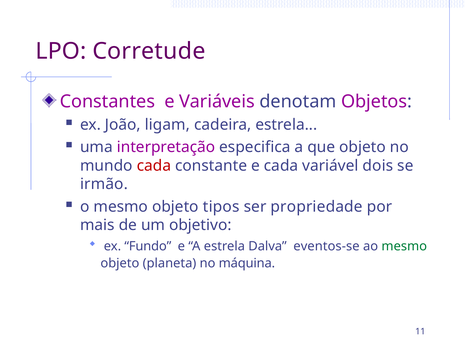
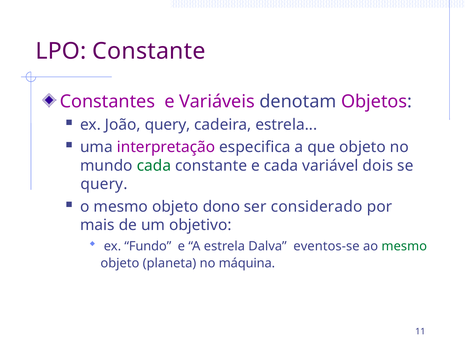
LPO Corretude: Corretude -> Constante
João ligam: ligam -> query
cada at (154, 166) colour: red -> green
irmão at (104, 185): irmão -> query
tipos: tipos -> dono
propriedade: propriedade -> considerado
